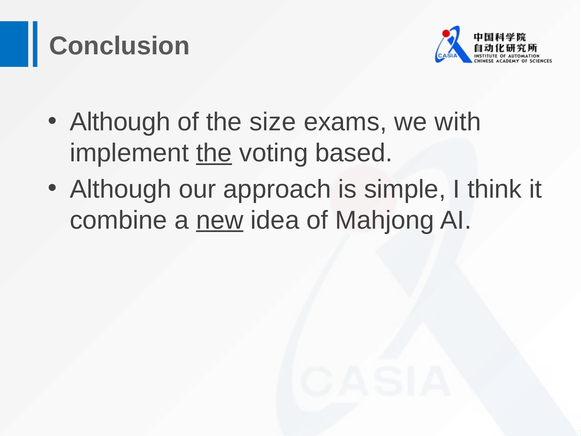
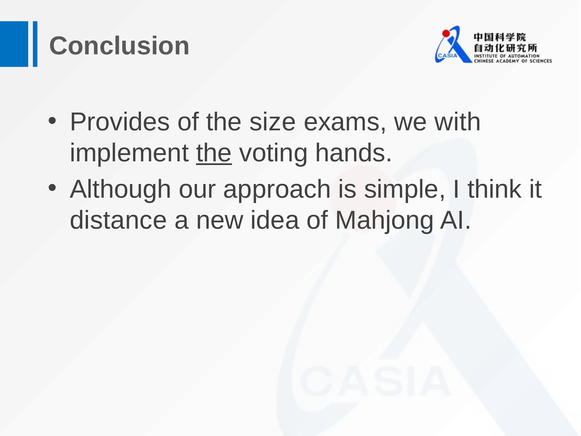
Although at (120, 122): Although -> Provides
based: based -> hands
combine: combine -> distance
new underline: present -> none
